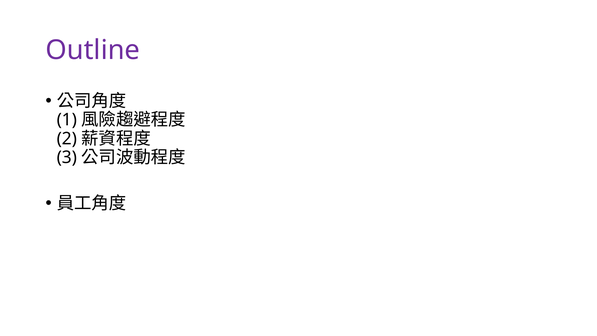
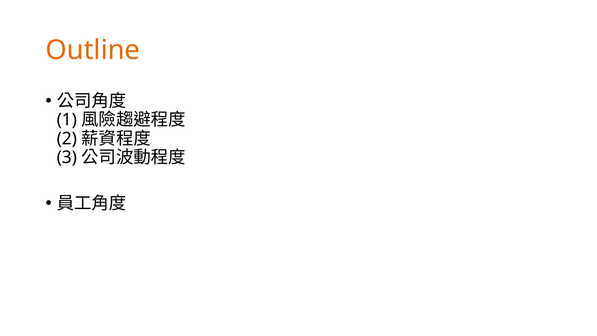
Outline colour: purple -> orange
